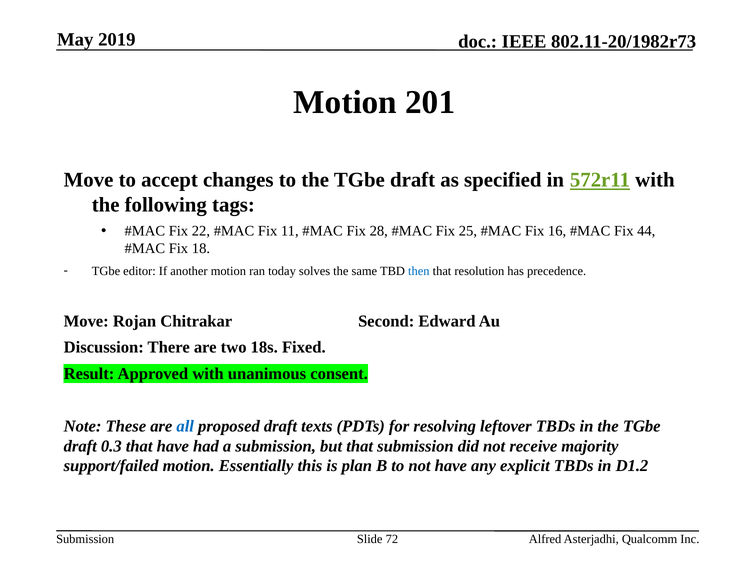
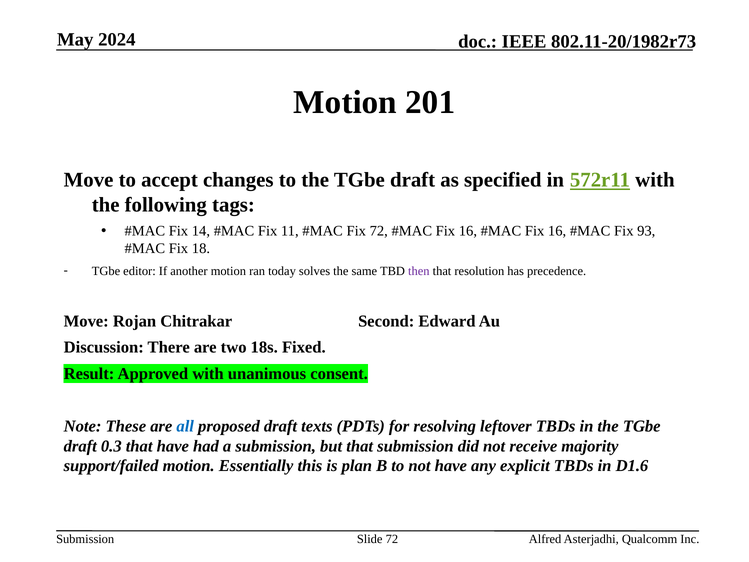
2019: 2019 -> 2024
22: 22 -> 14
Fix 28: 28 -> 72
25 at (468, 231): 25 -> 16
44: 44 -> 93
then colour: blue -> purple
D1.2: D1.2 -> D1.6
